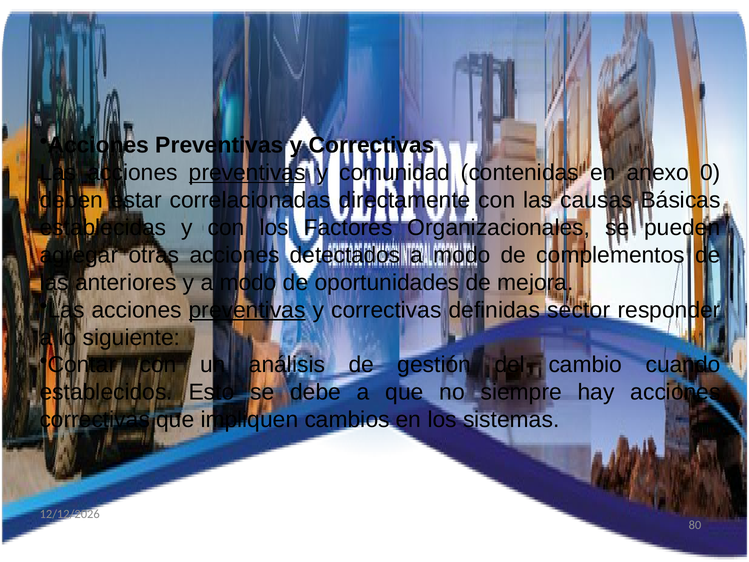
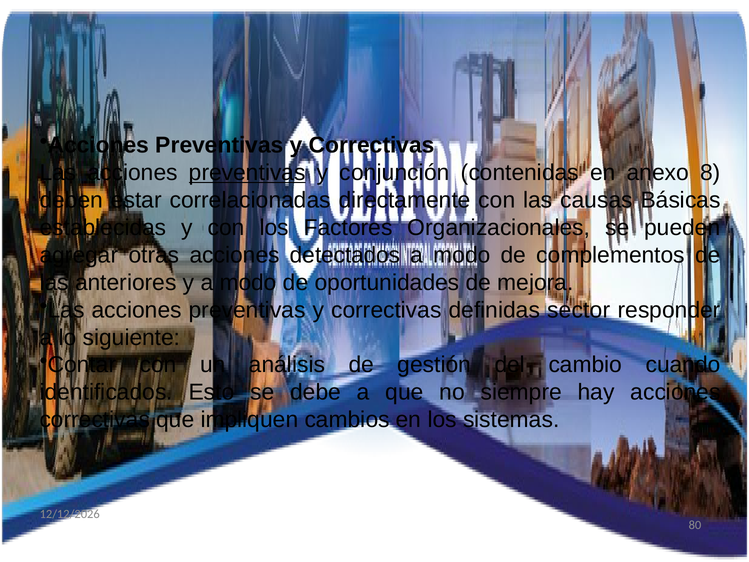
comunidad: comunidad -> conjunción
0: 0 -> 8
preventivas at (247, 310) underline: present -> none
establecidos: establecidos -> identificados
